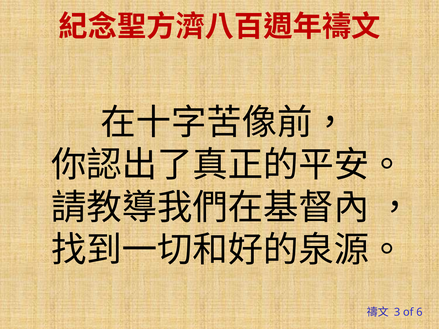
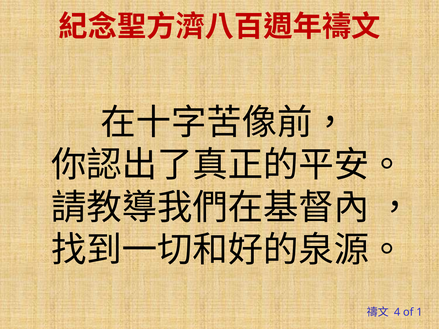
3: 3 -> 4
6: 6 -> 1
